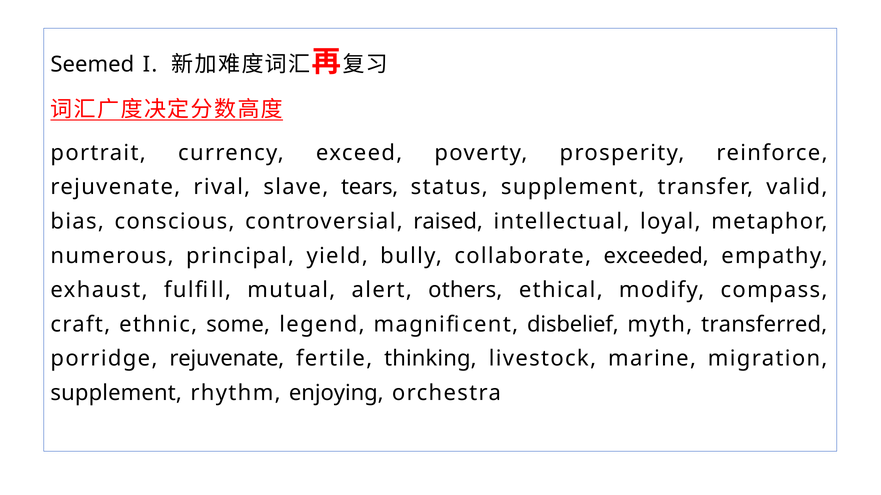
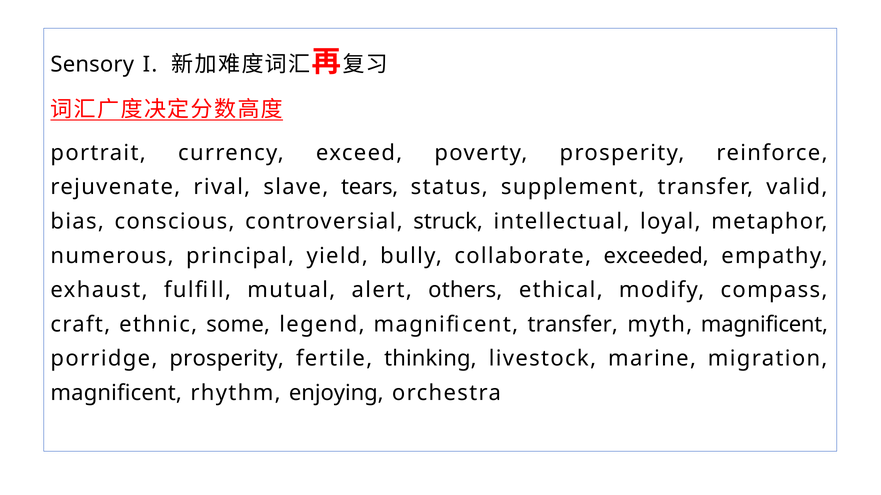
Seemed: Seemed -> Sensory
raised: raised -> struck
magnificent disbelief: disbelief -> transfer
myth transferred: transferred -> magnificent
porridge rejuvenate: rejuvenate -> prosperity
supplement at (116, 393): supplement -> magnificent
